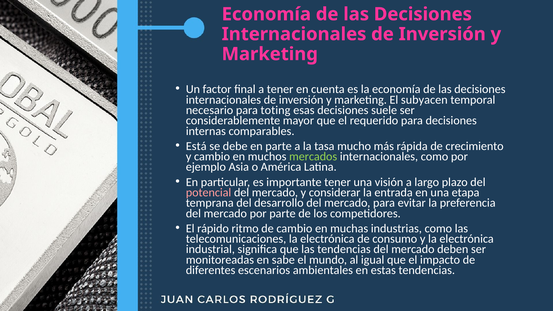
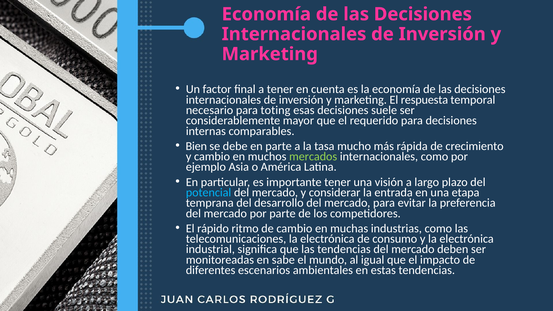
subyacen: subyacen -> respuesta
Está: Está -> Bien
potencial colour: pink -> light blue
